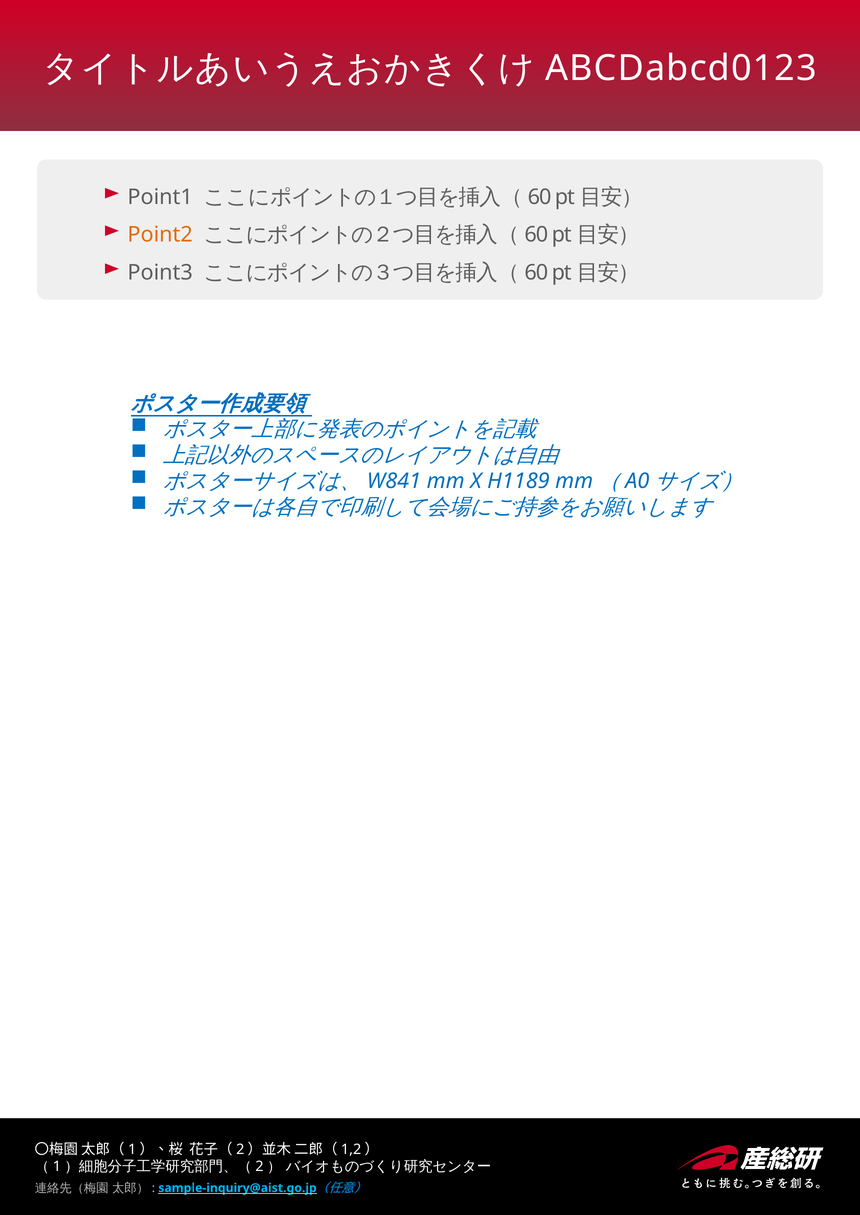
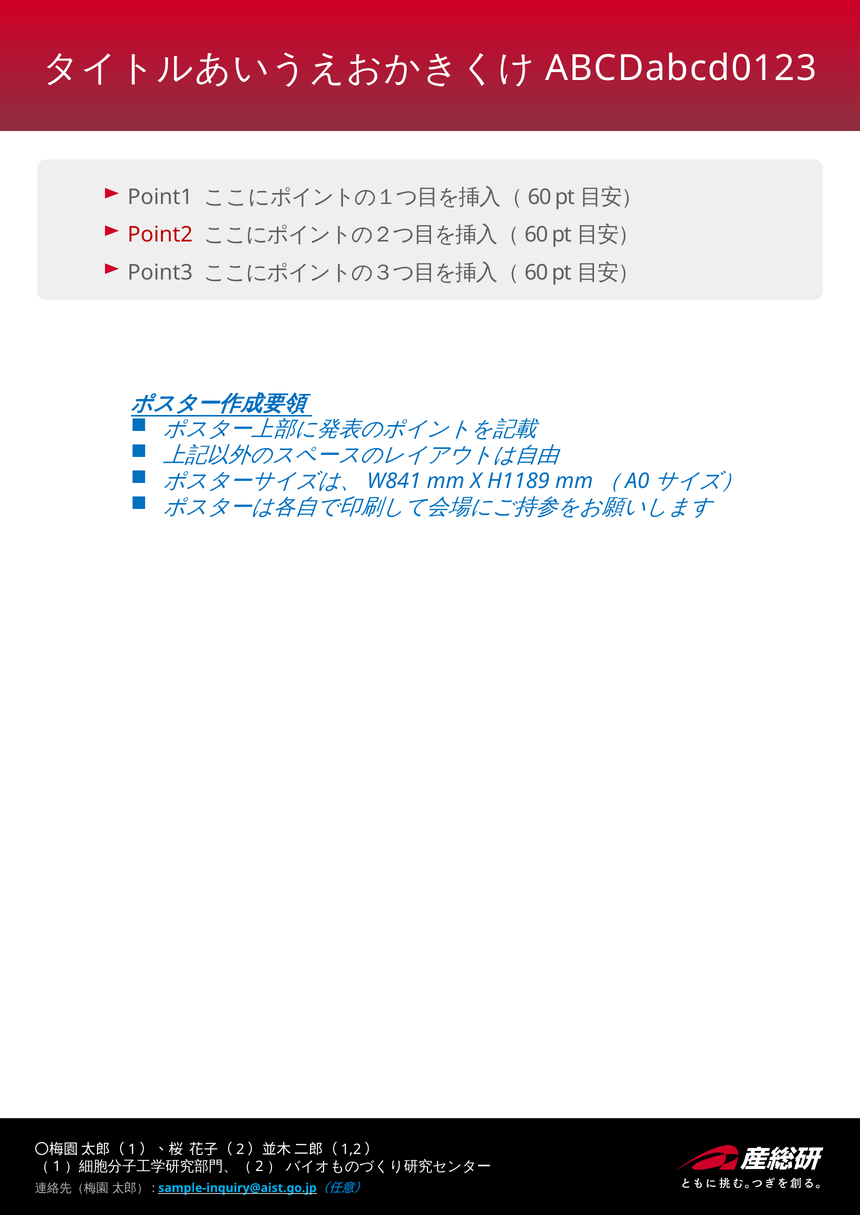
Point2 colour: orange -> red
